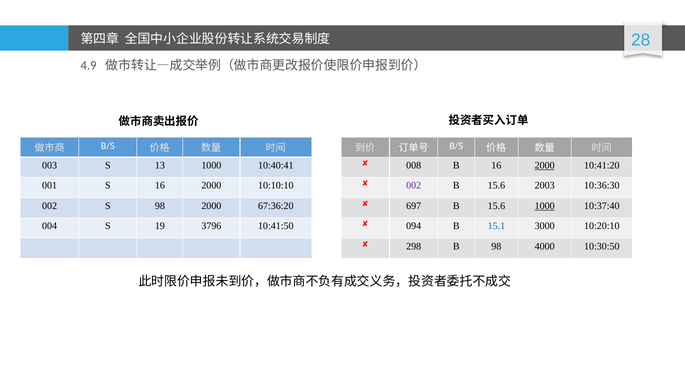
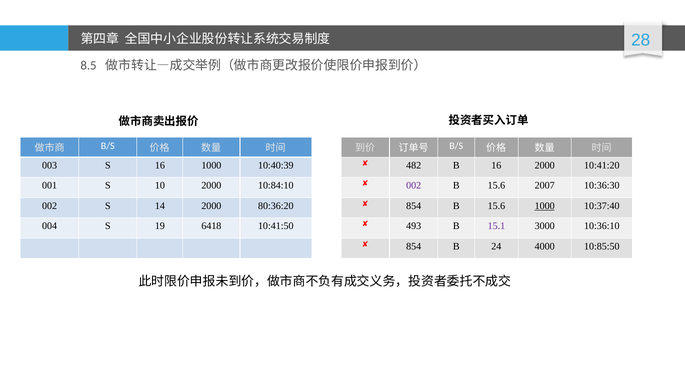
4.9: 4.9 -> 8.5
008: 008 -> 482
2000 at (545, 166) underline: present -> none
S 13: 13 -> 16
10:40:41: 10:40:41 -> 10:40:39
2003: 2003 -> 2007
S 16: 16 -> 10
10:10:10: 10:10:10 -> 10:84:10
697 at (414, 206): 697 -> 854
S 98: 98 -> 14
67:36:20: 67:36:20 -> 80:36:20
094: 094 -> 493
15.1 colour: blue -> purple
10:20:10: 10:20:10 -> 10:36:10
3796: 3796 -> 6418
298 at (414, 246): 298 -> 854
B 98: 98 -> 24
10:30:50: 10:30:50 -> 10:85:50
